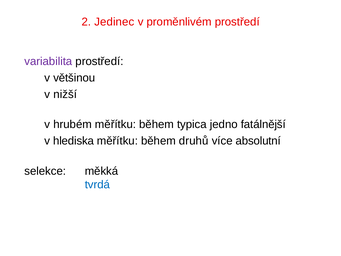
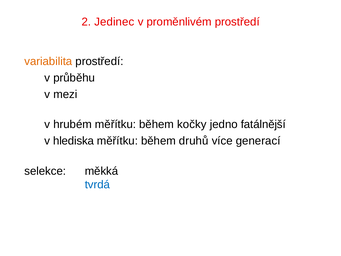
variabilita colour: purple -> orange
většinou: většinou -> průběhu
nižší: nižší -> mezi
typica: typica -> kočky
absolutní: absolutní -> generací
